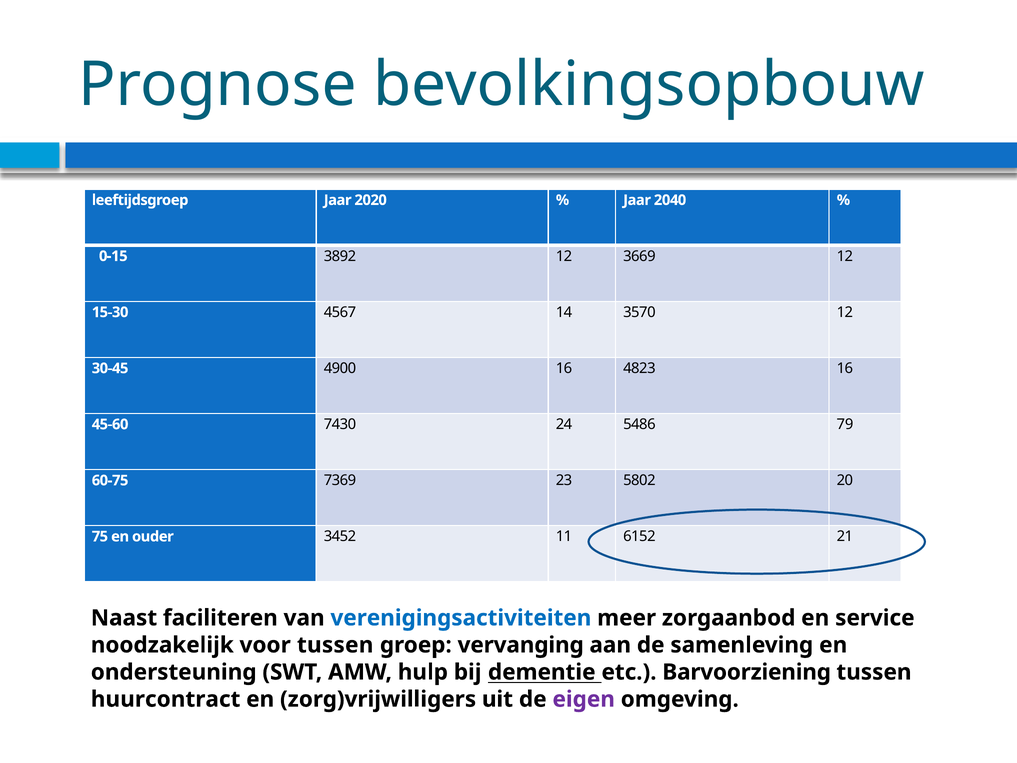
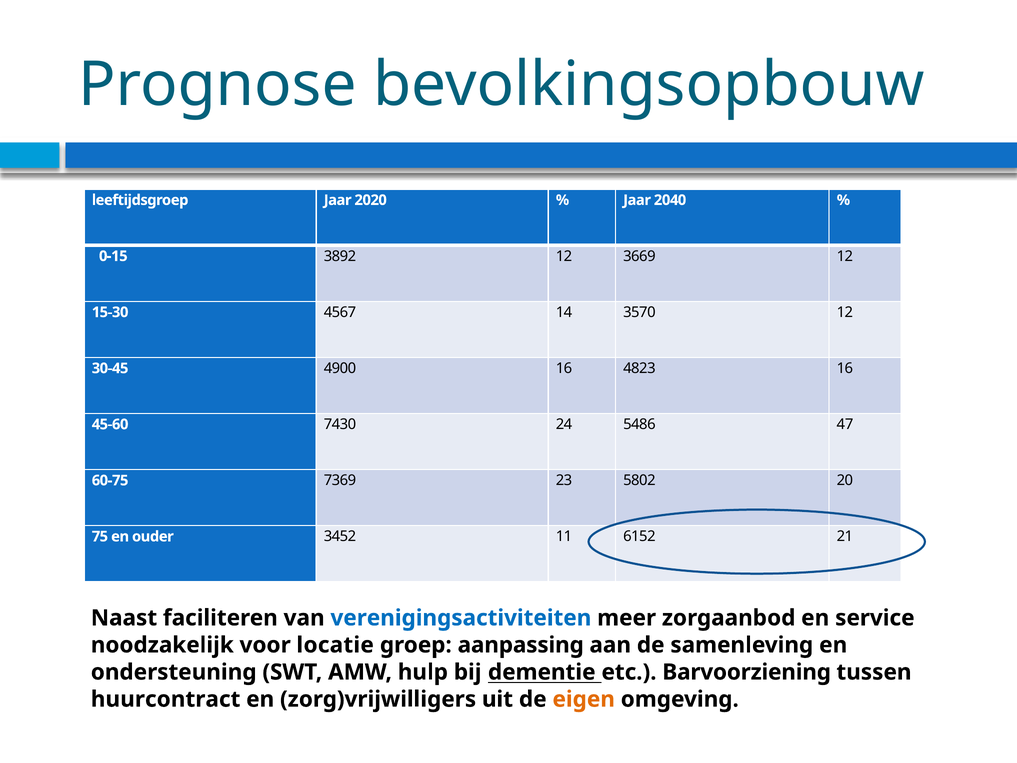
79: 79 -> 47
voor tussen: tussen -> locatie
vervanging: vervanging -> aanpassing
eigen colour: purple -> orange
